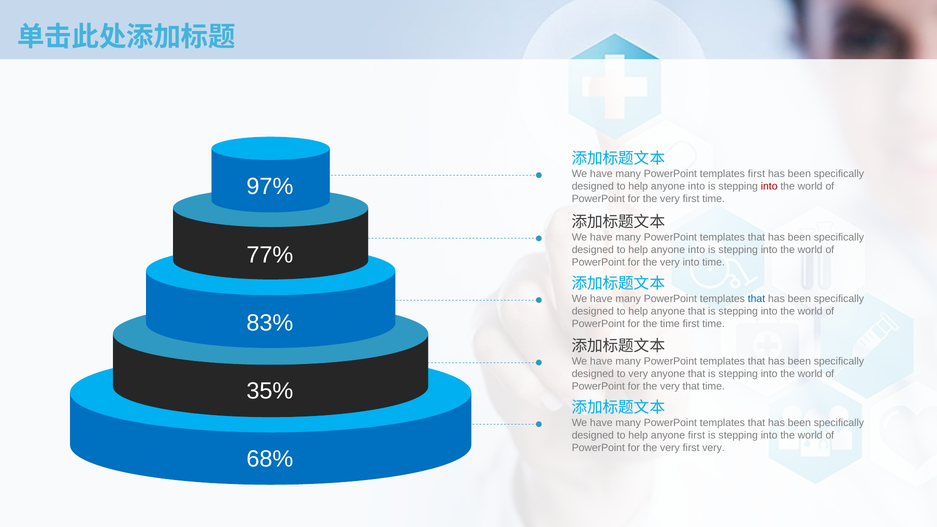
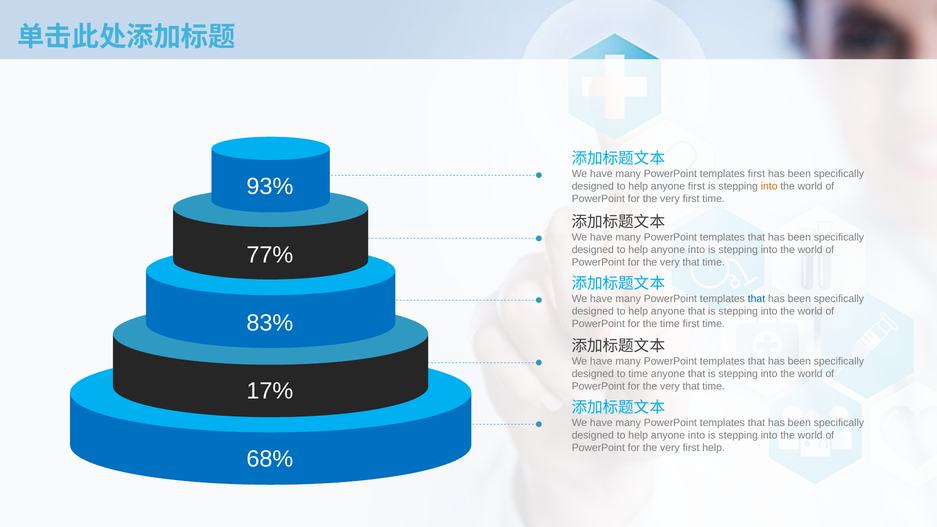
97%: 97% -> 93%
into at (697, 186): into -> first
into at (769, 186) colour: red -> orange
into at (691, 262): into -> that
to very: very -> time
35%: 35% -> 17%
first at (697, 436): first -> into
first very: very -> help
